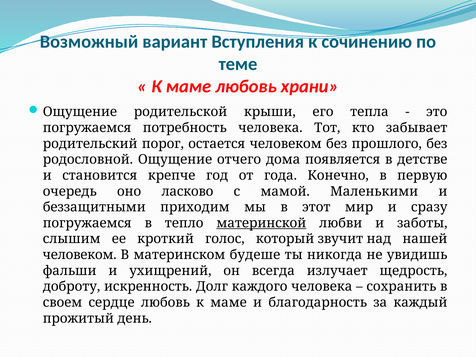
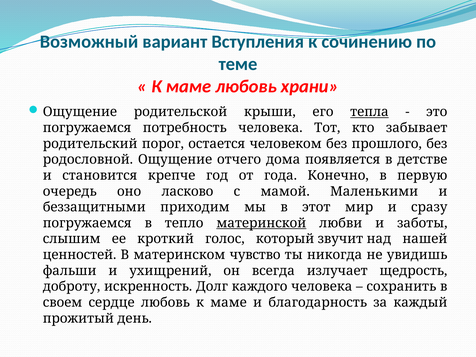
тепла underline: none -> present
человеком at (80, 255): человеком -> ценностей
будеше: будеше -> чувство
